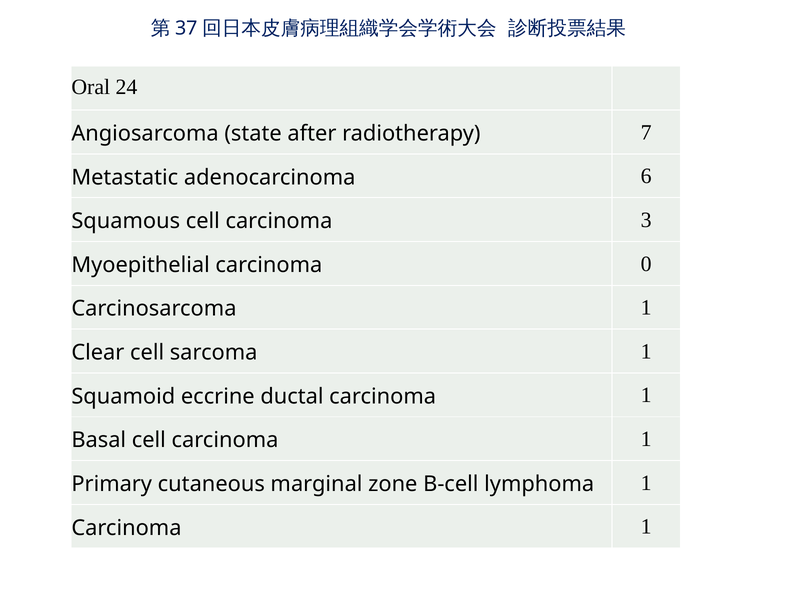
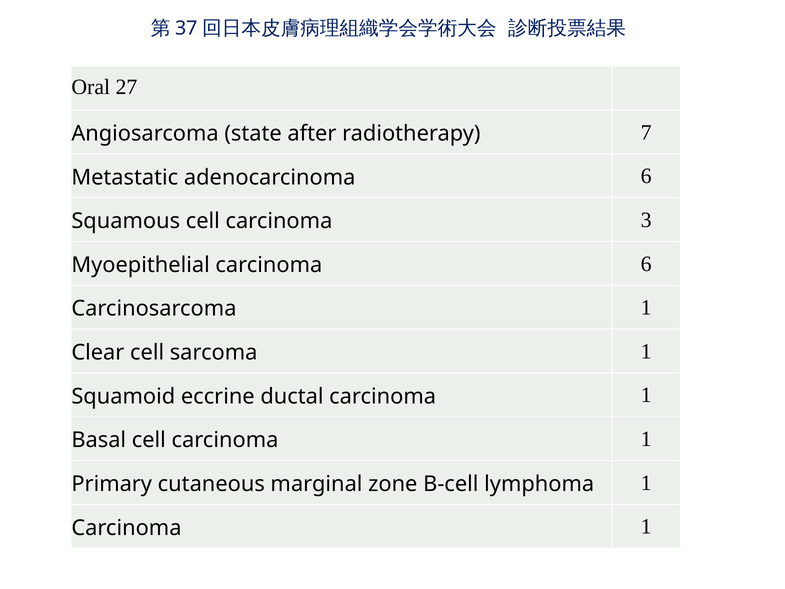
24: 24 -> 27
carcinoma 0: 0 -> 6
